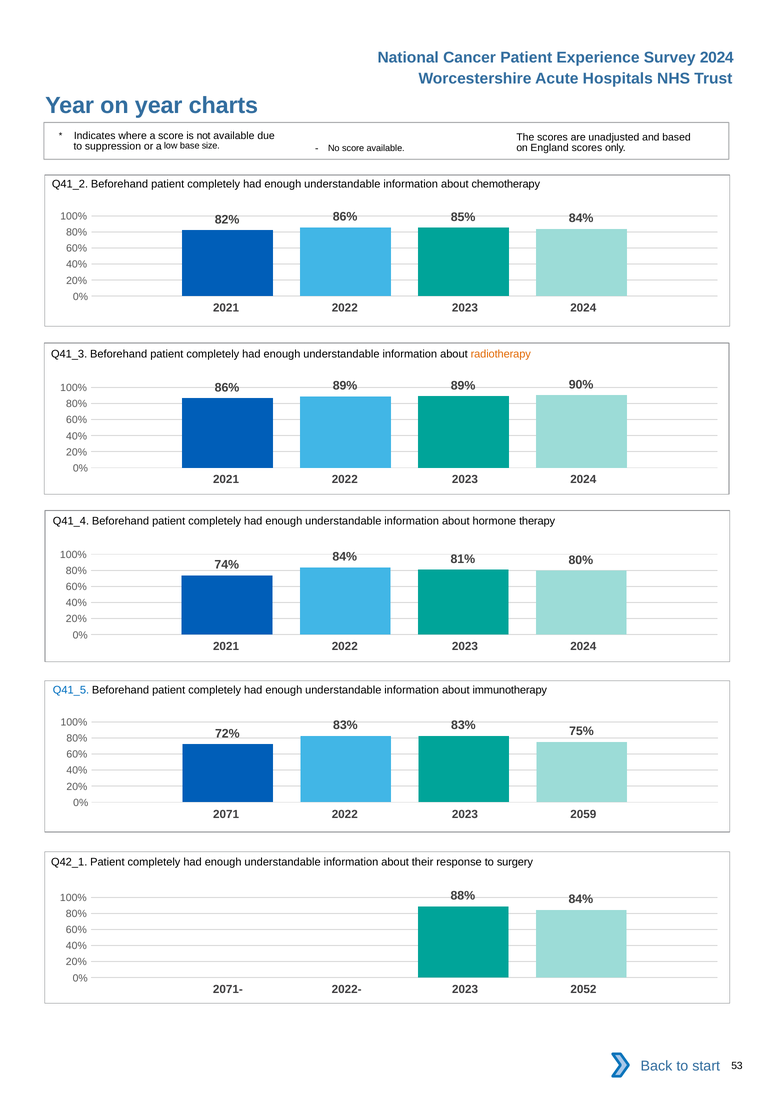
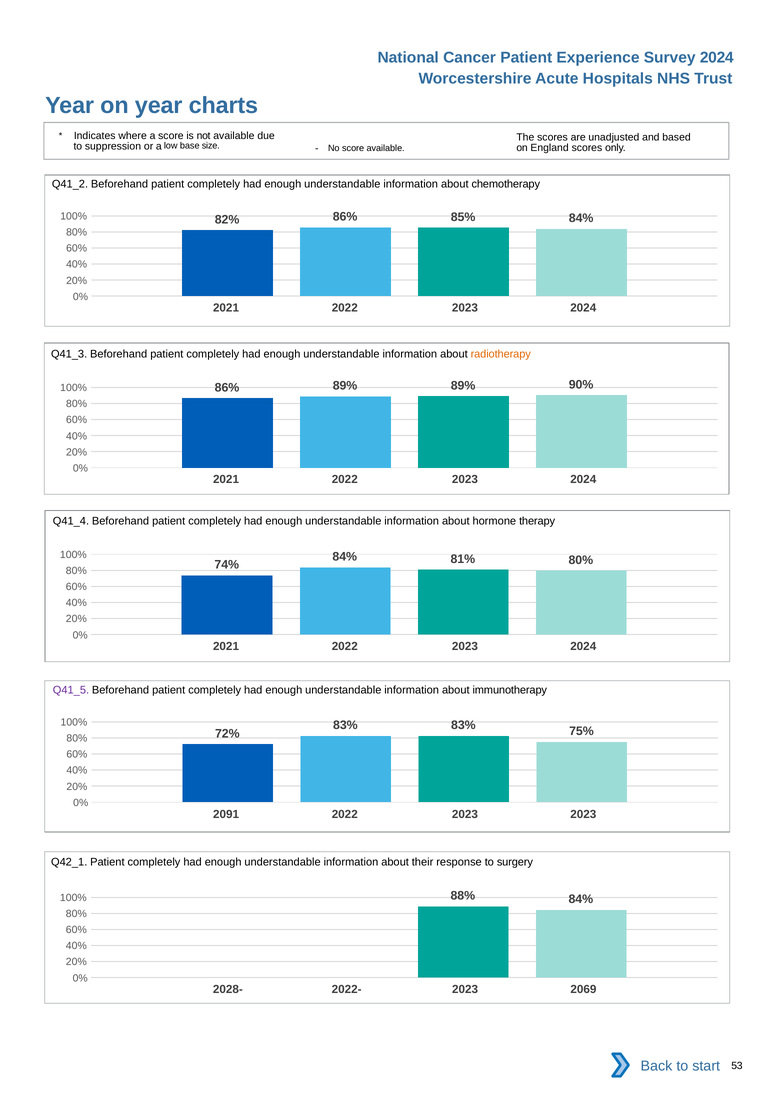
Q41_5 colour: blue -> purple
2071: 2071 -> 2091
2023 2059: 2059 -> 2023
2071-: 2071- -> 2028-
2052: 2052 -> 2069
